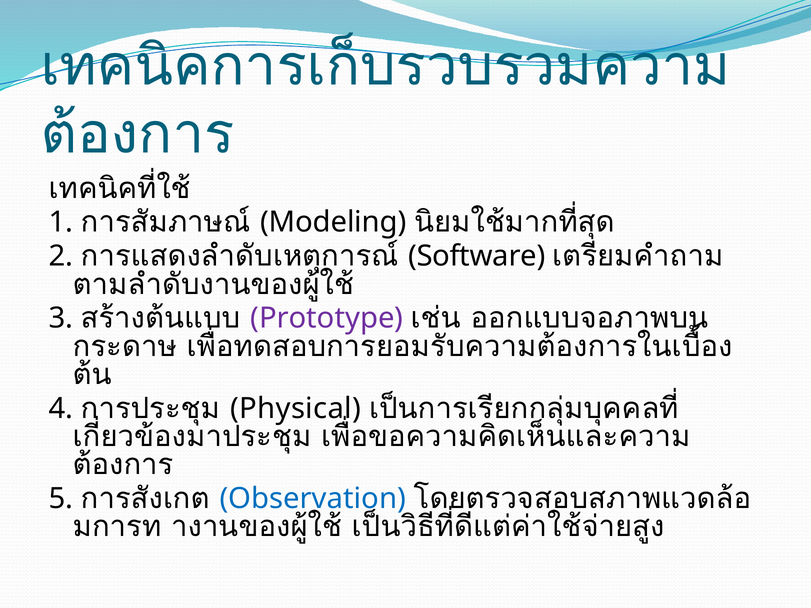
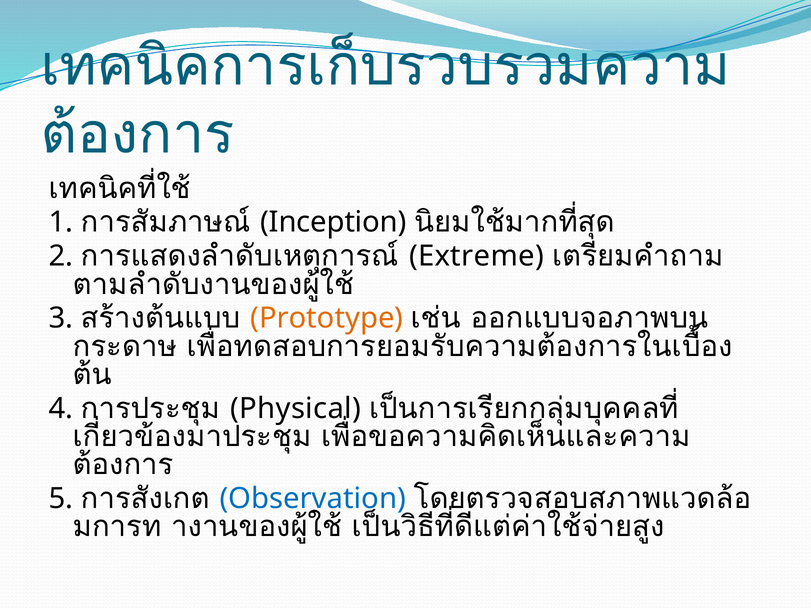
Modeling: Modeling -> Inception
Software: Software -> Extreme
Prototype colour: purple -> orange
